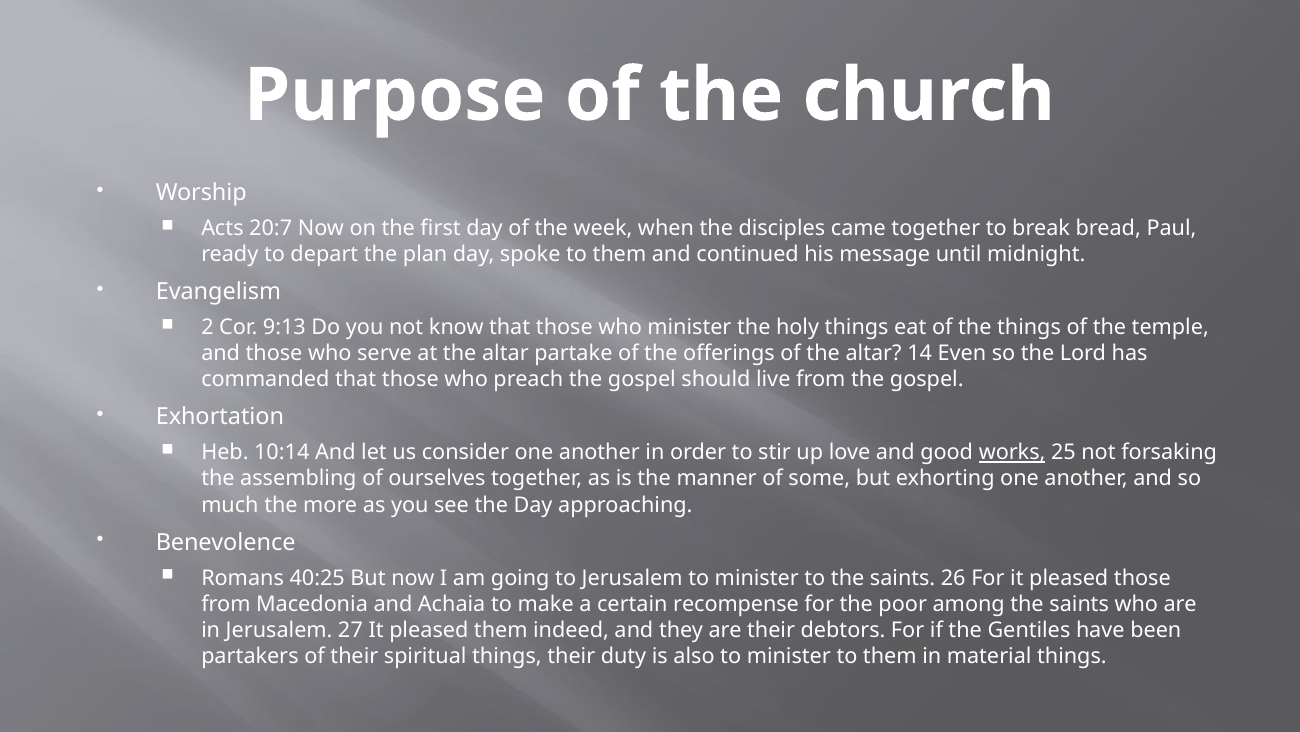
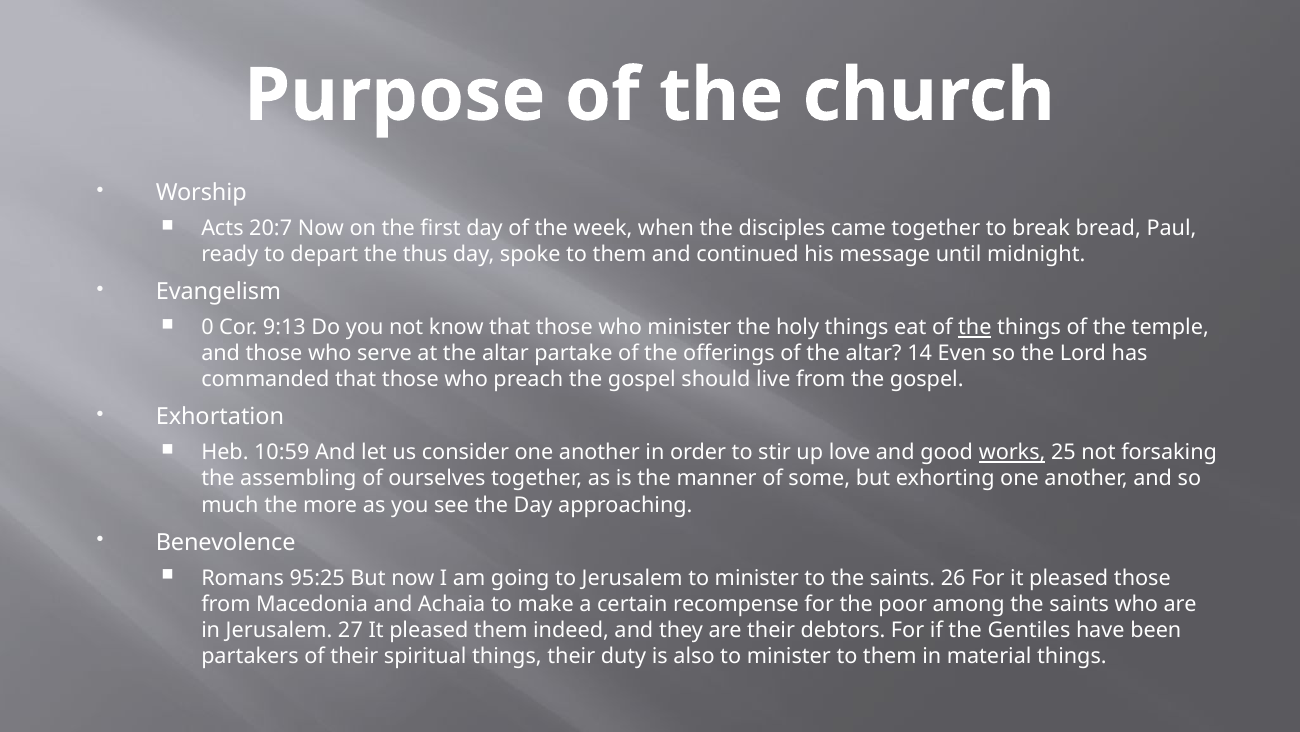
plan: plan -> thus
2: 2 -> 0
the at (975, 327) underline: none -> present
10:14: 10:14 -> 10:59
40:25: 40:25 -> 95:25
